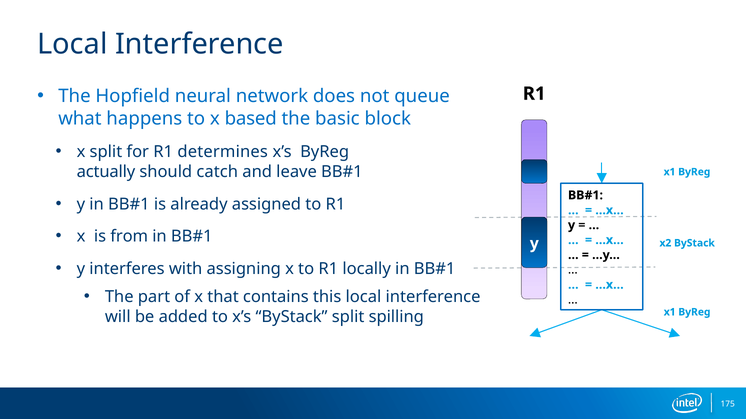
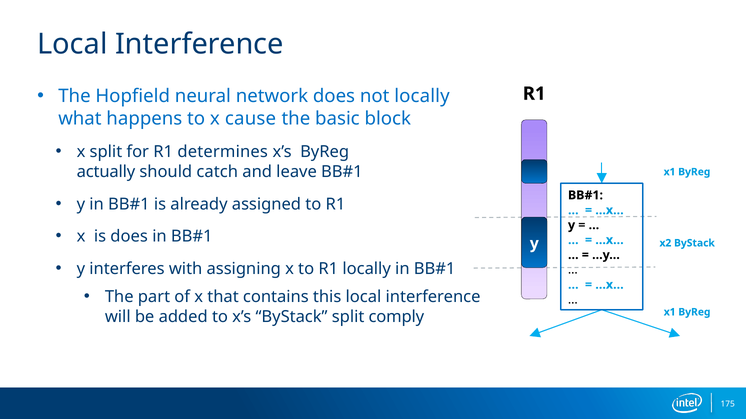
not queue: queue -> locally
based: based -> cause
is from: from -> does
spilling: spilling -> comply
